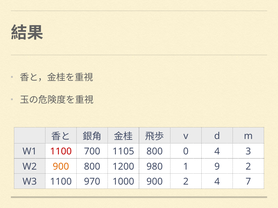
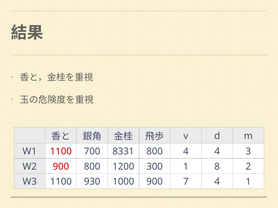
1105: 1105 -> 8331
800 0: 0 -> 4
900 at (61, 167) colour: orange -> red
980: 980 -> 300
9: 9 -> 8
970: 970 -> 930
900 2: 2 -> 7
4 7: 7 -> 1
